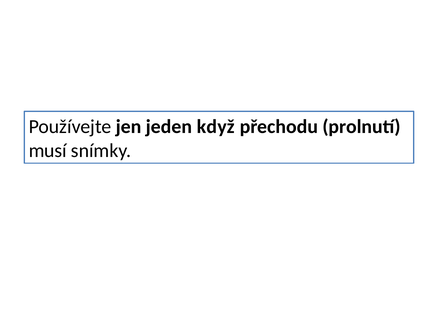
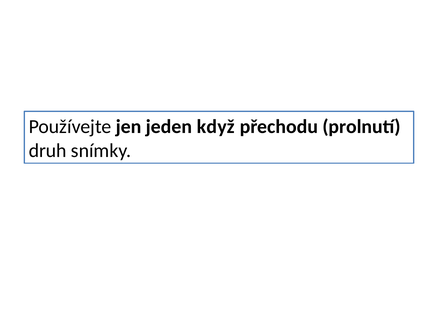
musí: musí -> druh
